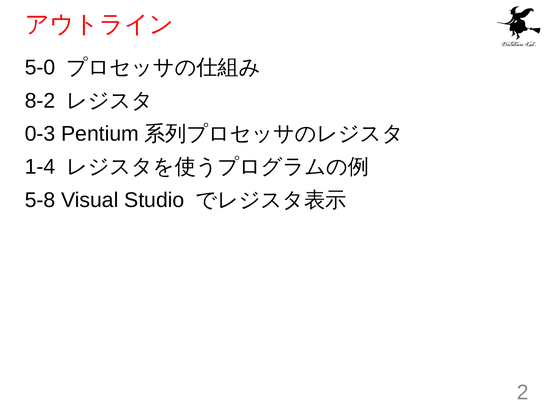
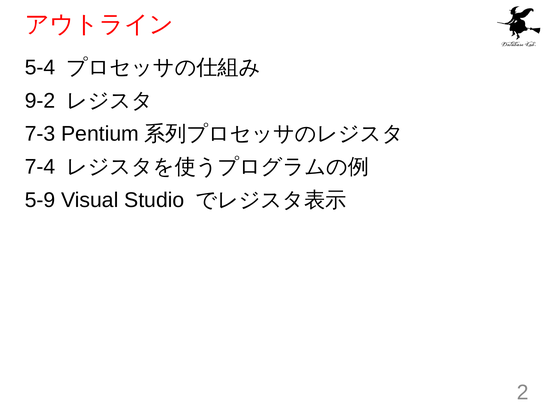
5-0: 5-0 -> 5-4
8-2: 8-2 -> 9-2
0-3: 0-3 -> 7-3
1-4: 1-4 -> 7-4
5-8: 5-8 -> 5-9
